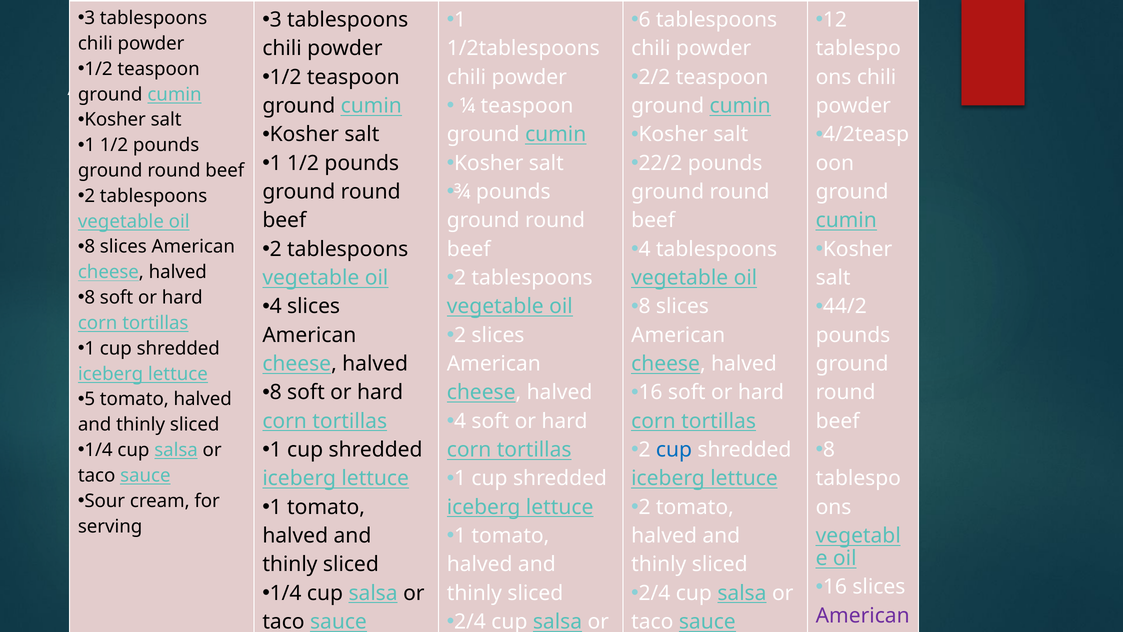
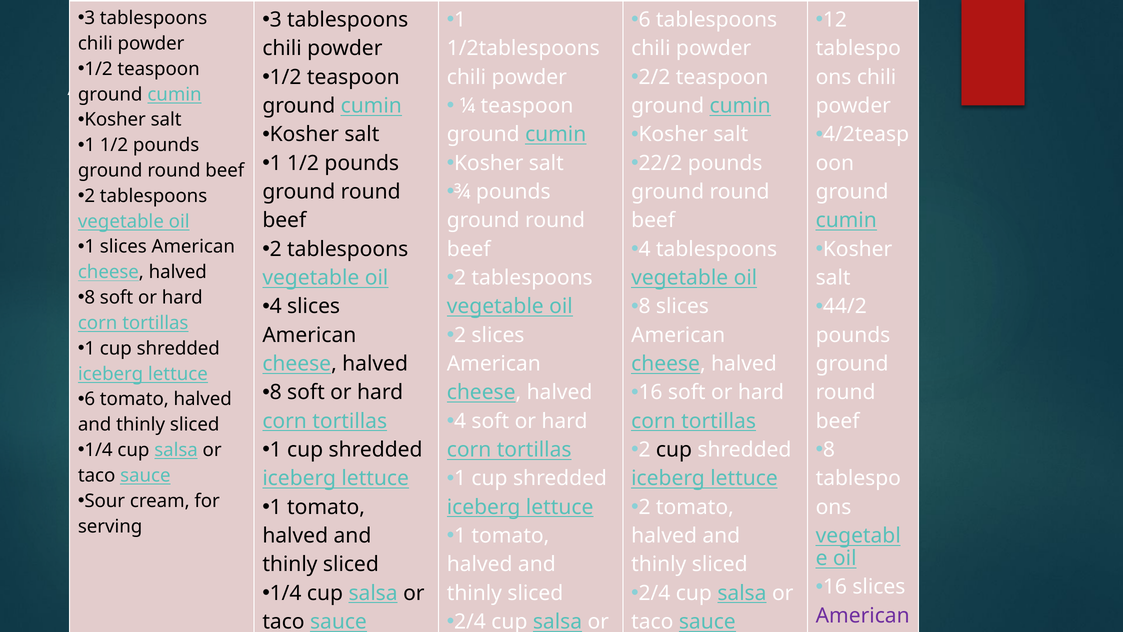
8 at (90, 247): 8 -> 1
5 at (90, 399): 5 -> 6
cup at (674, 450) colour: blue -> black
